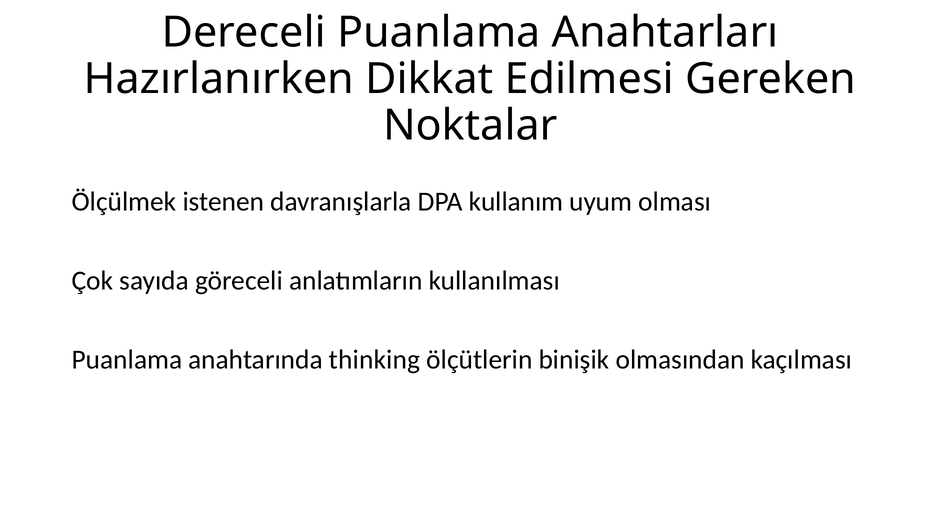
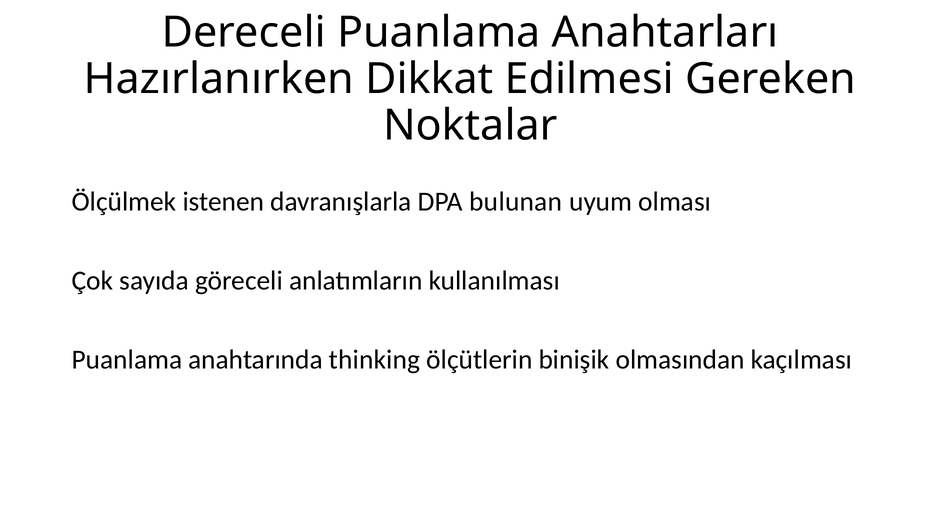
kullanım: kullanım -> bulunan
